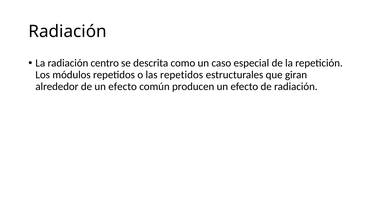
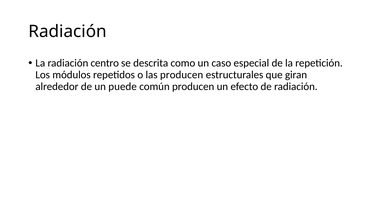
las repetidos: repetidos -> producen
de un efecto: efecto -> puede
